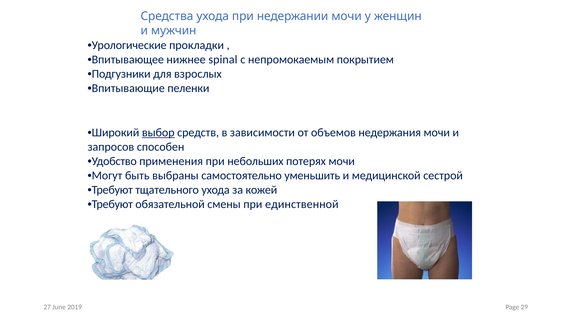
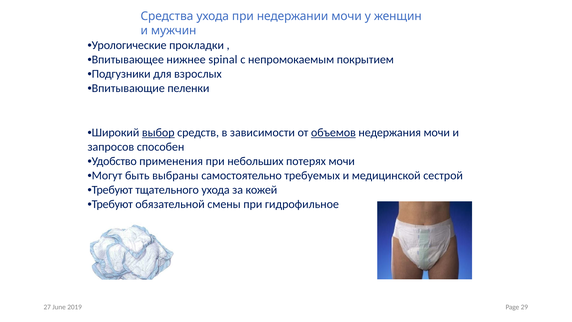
объемов underline: none -> present
уменьшить: уменьшить -> требуемых
единственной: единственной -> гидрофильное
